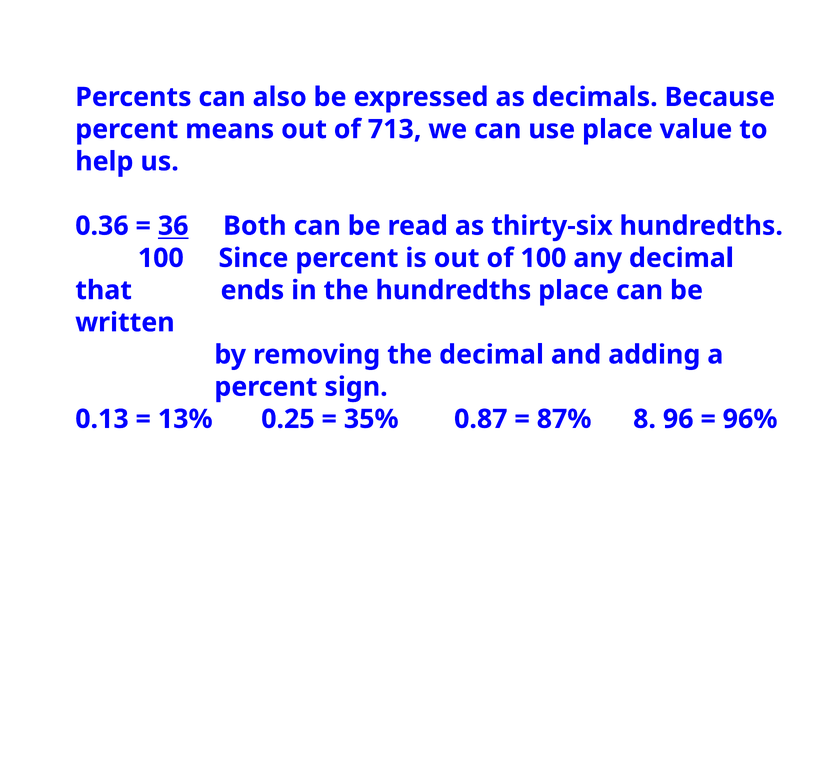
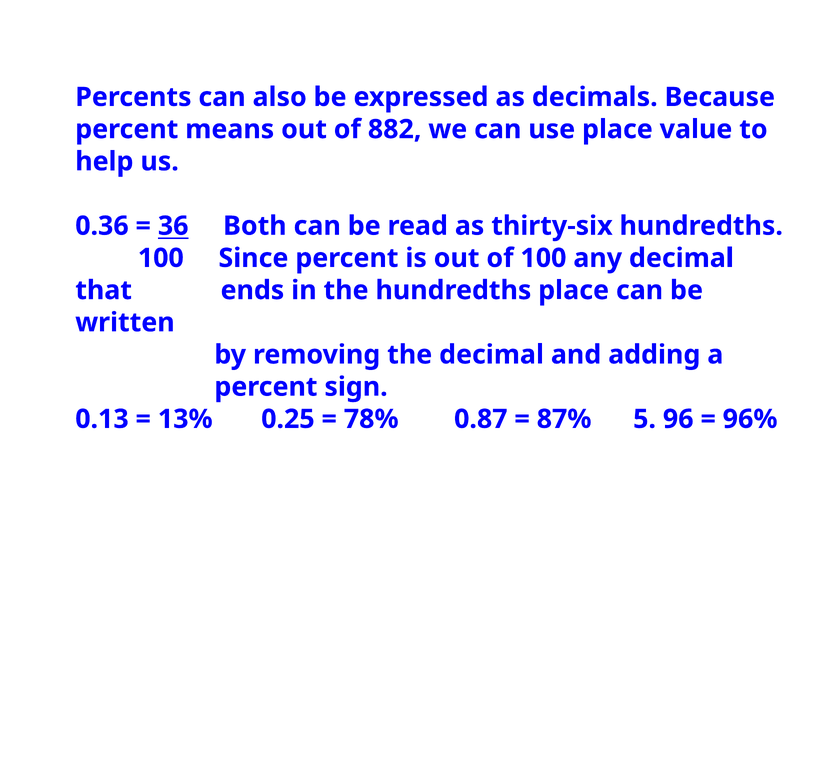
713: 713 -> 882
35%: 35% -> 78%
8: 8 -> 5
